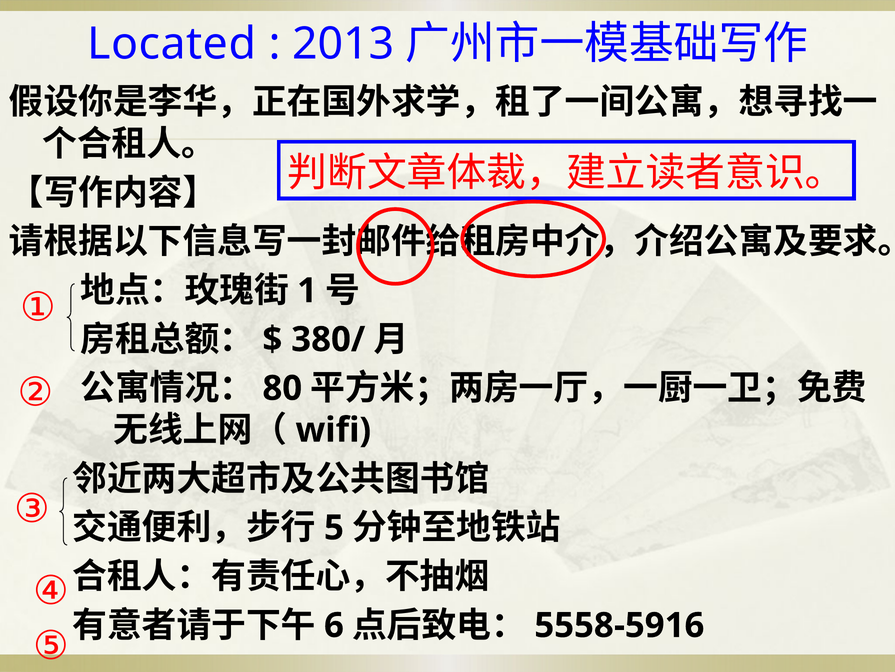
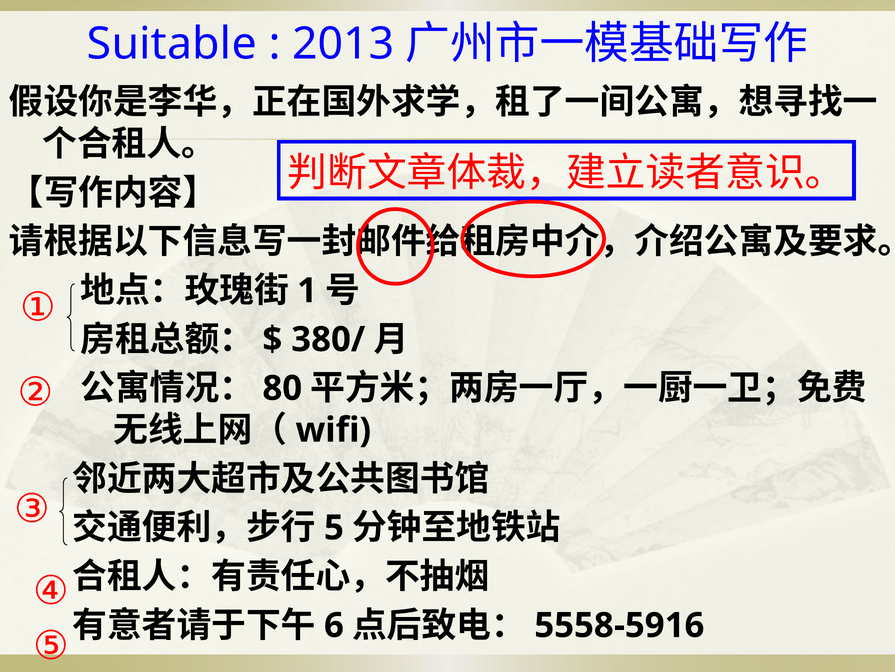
Located: Located -> Suitable
